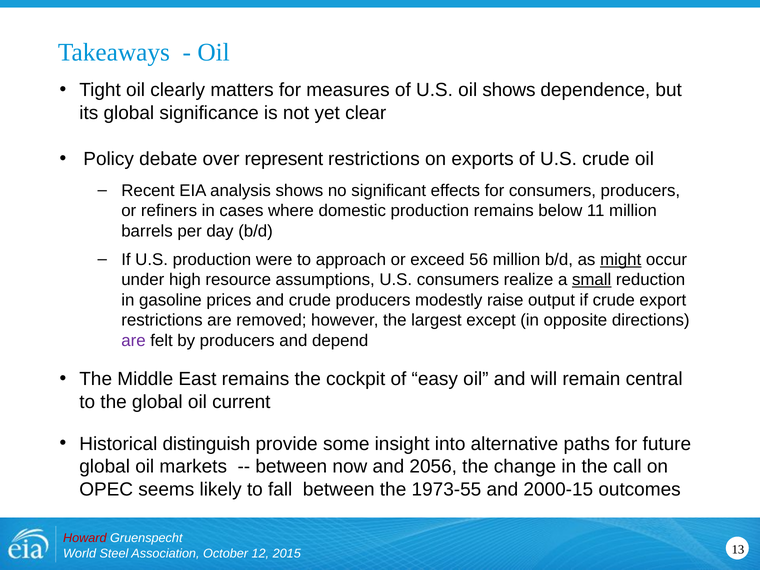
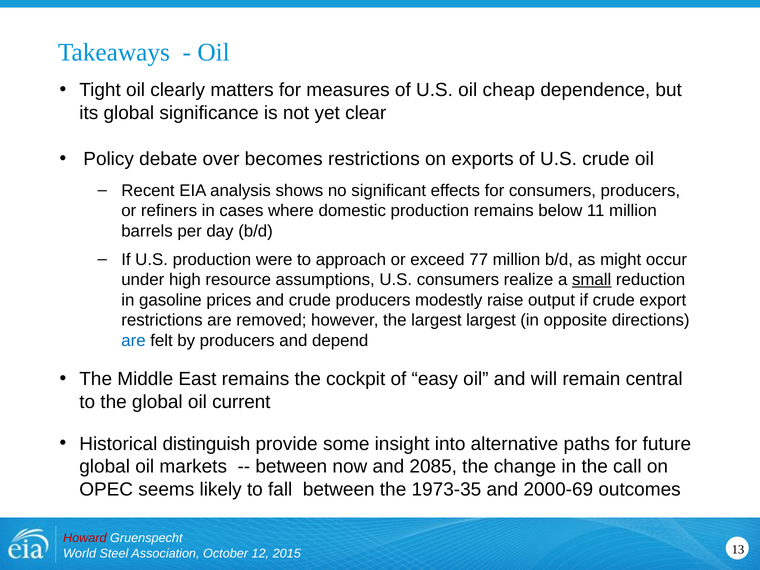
oil shows: shows -> cheap
represent: represent -> becomes
56: 56 -> 77
might underline: present -> none
largest except: except -> largest
are at (134, 341) colour: purple -> blue
2056: 2056 -> 2085
1973-55: 1973-55 -> 1973-35
2000-15: 2000-15 -> 2000-69
